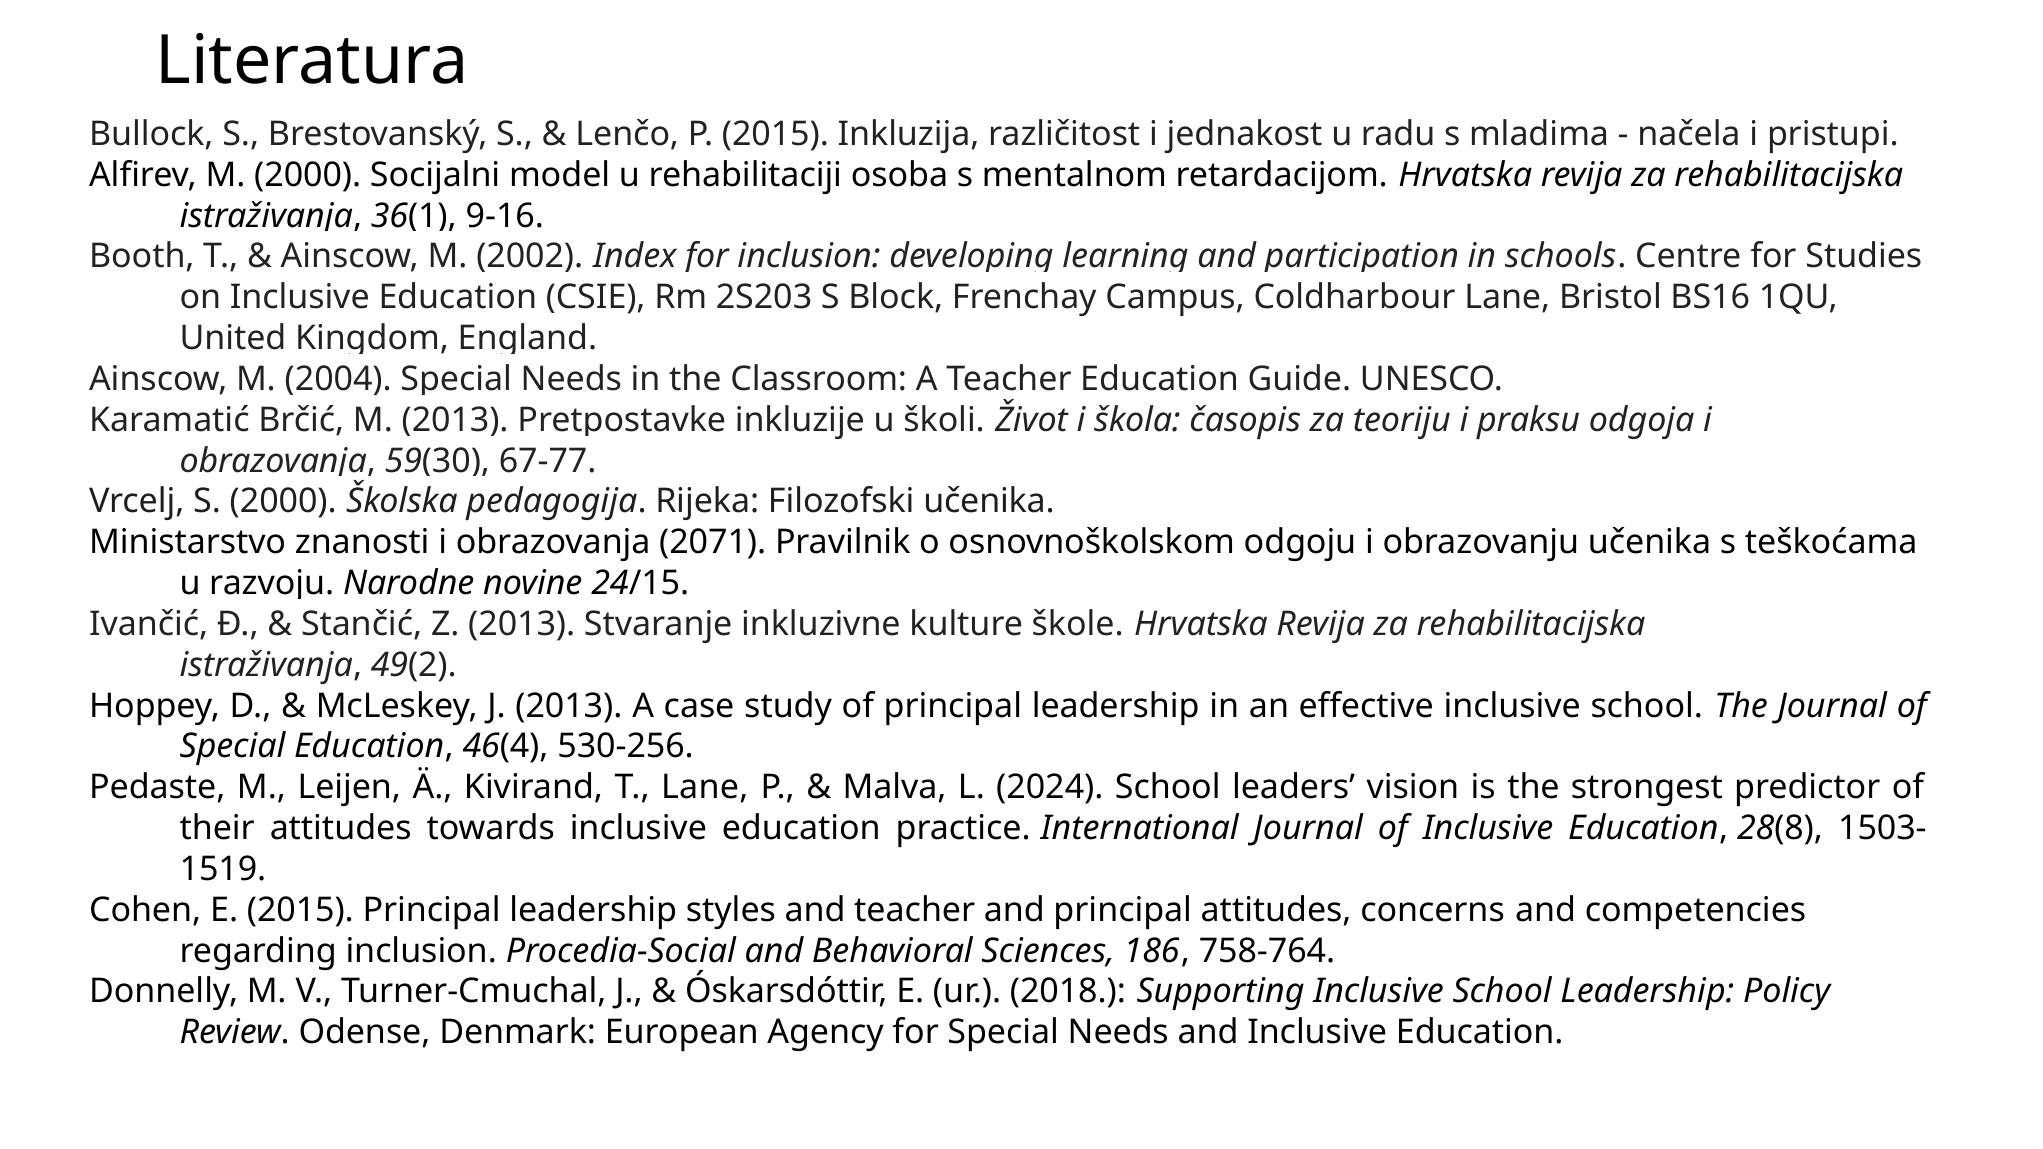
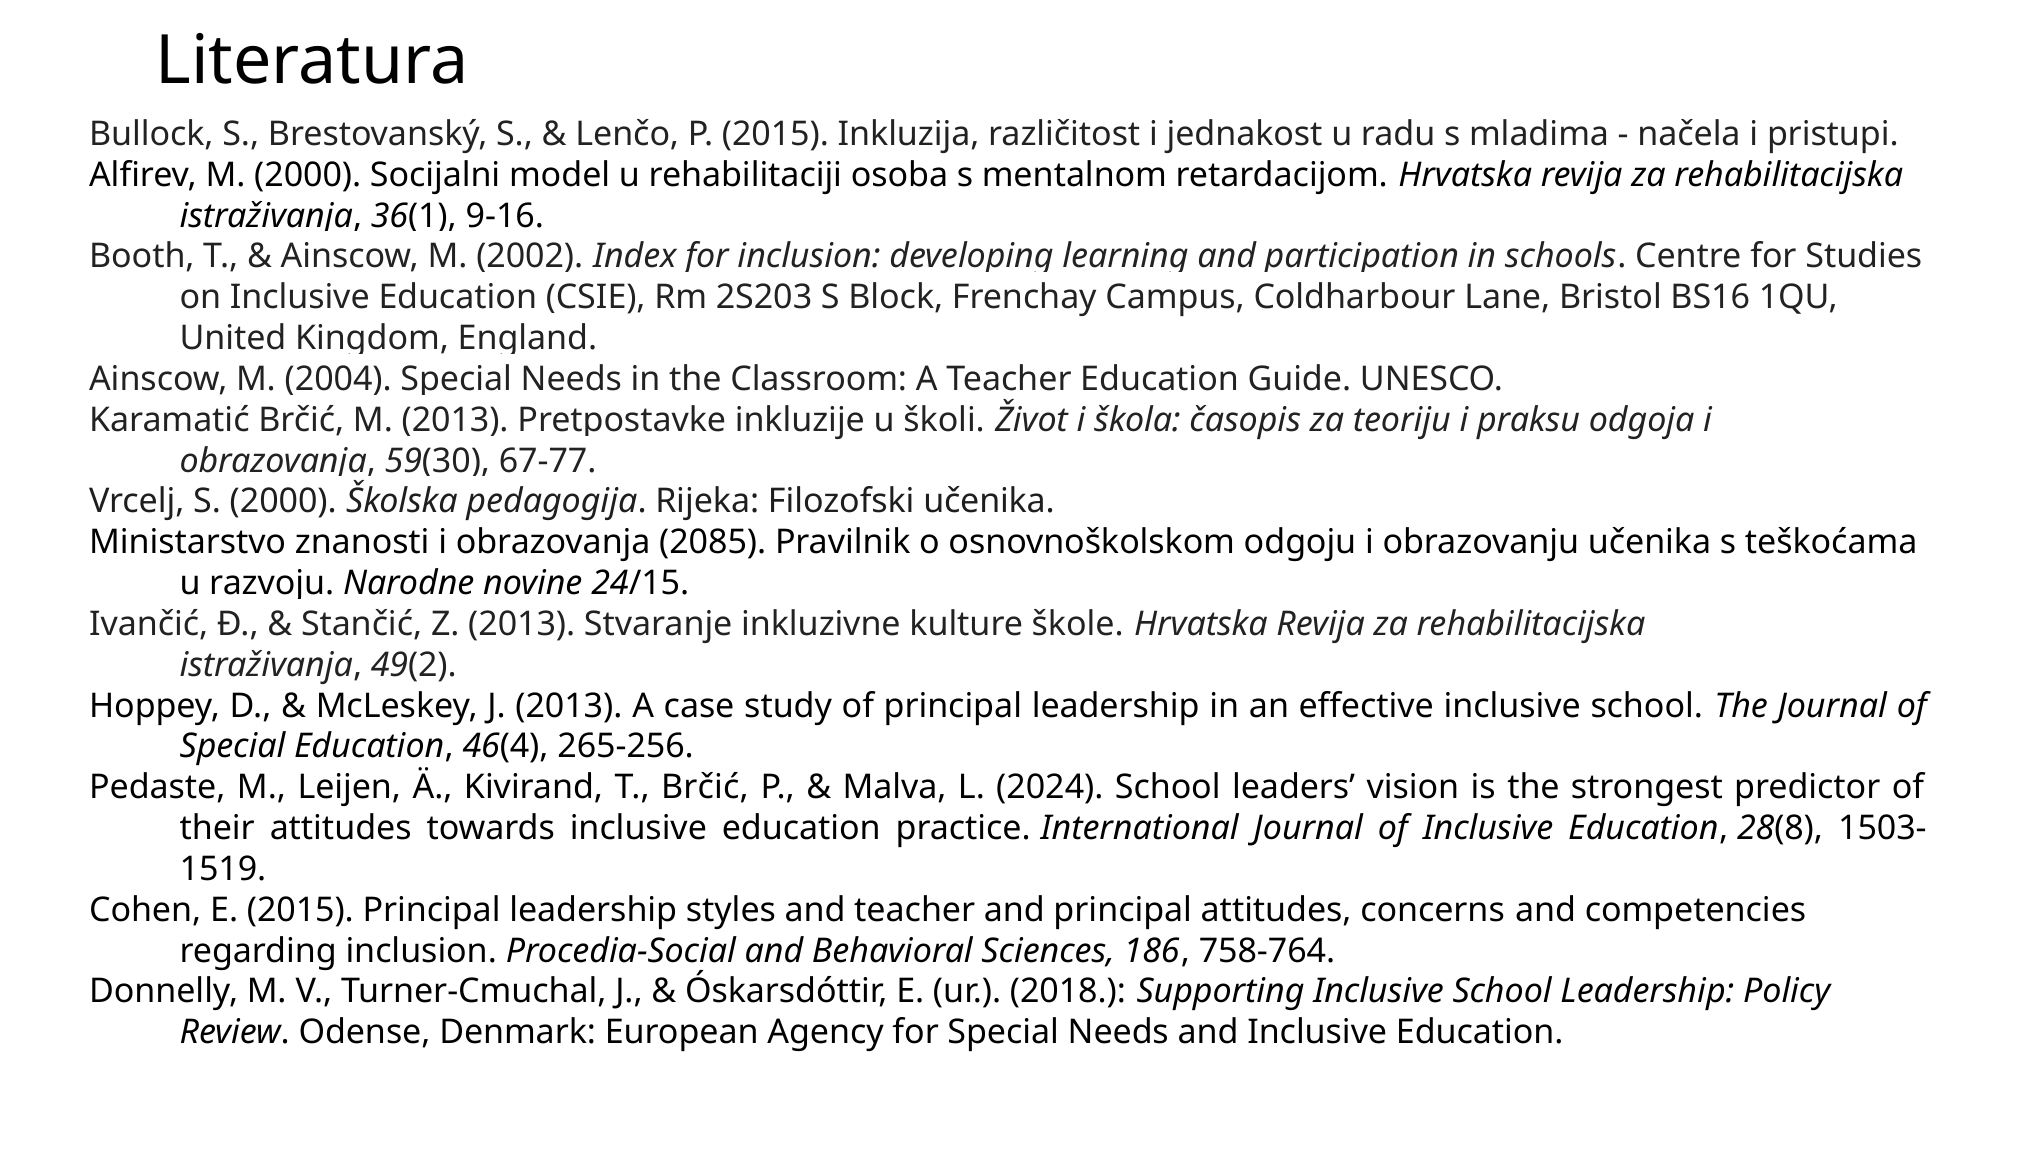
2071: 2071 -> 2085
530-256: 530-256 -> 265-256
T Lane: Lane -> Brčić
